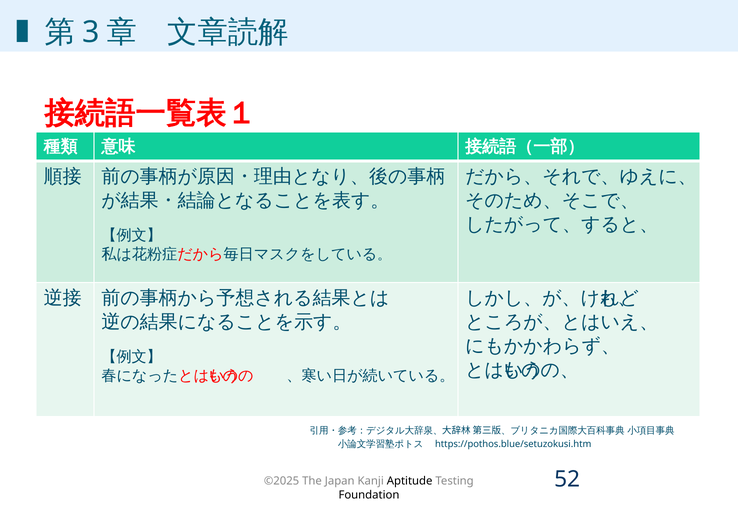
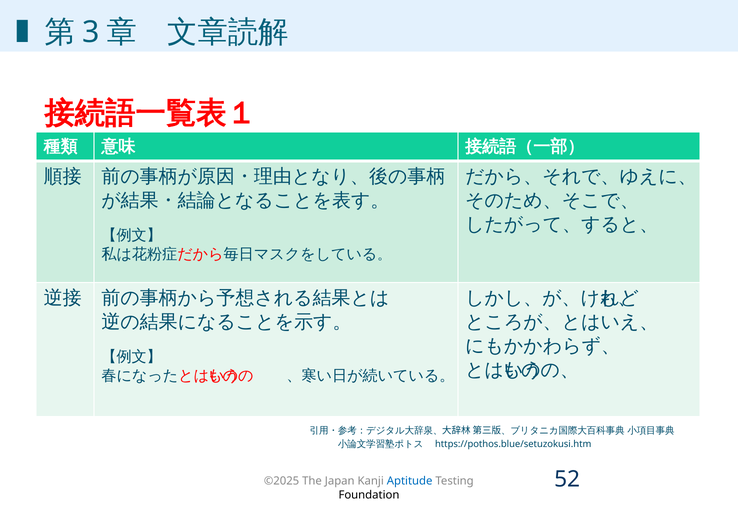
Aptitude colour: black -> blue
